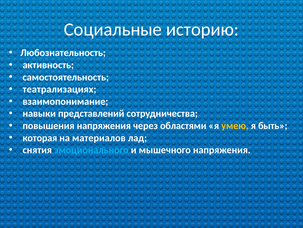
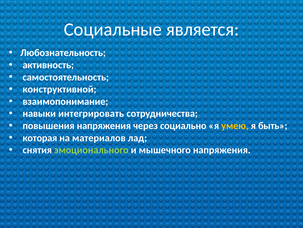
историю: историю -> является
театрализациях: театрализациях -> конструктивной
представлений: представлений -> интегрировать
областями: областями -> социально
эмоционального colour: light blue -> light green
